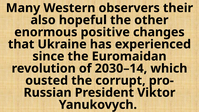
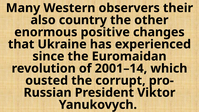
hopeful: hopeful -> country
2030–14: 2030–14 -> 2001–14
